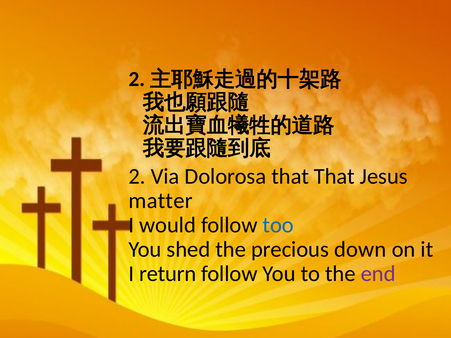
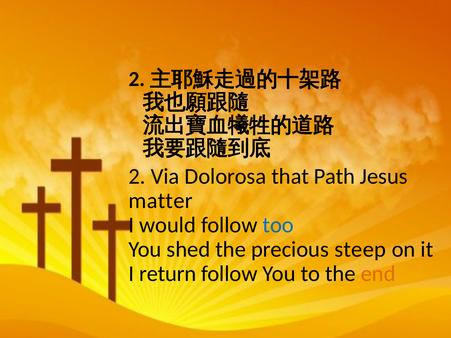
that That: That -> Path
down: down -> steep
end colour: purple -> orange
